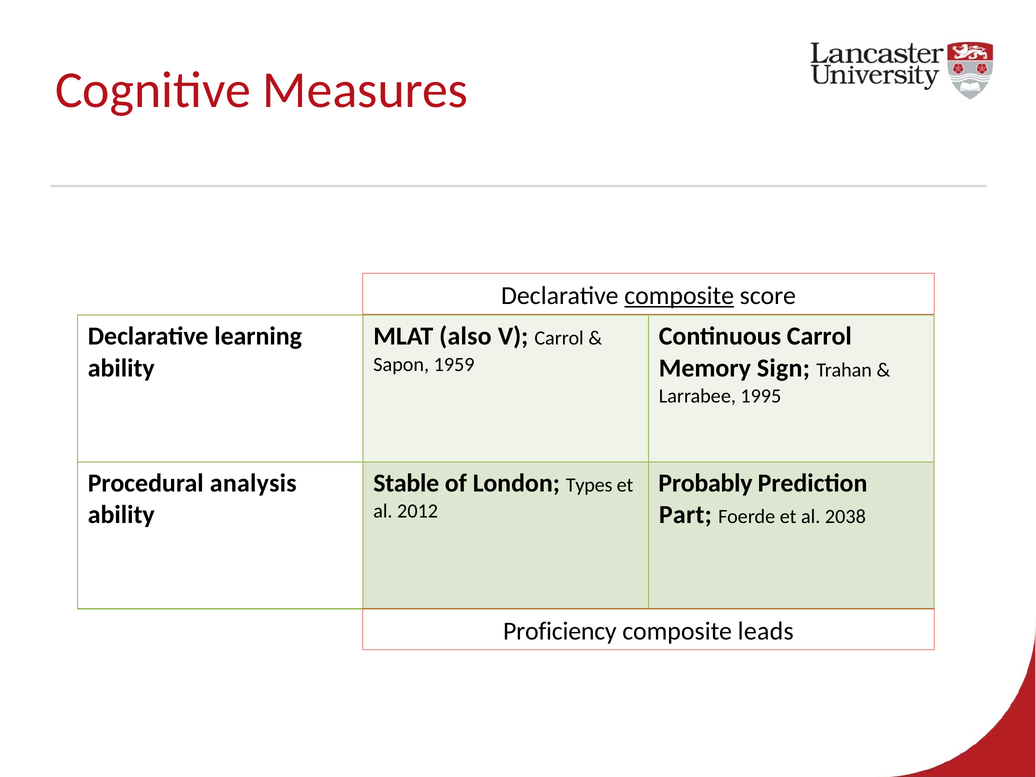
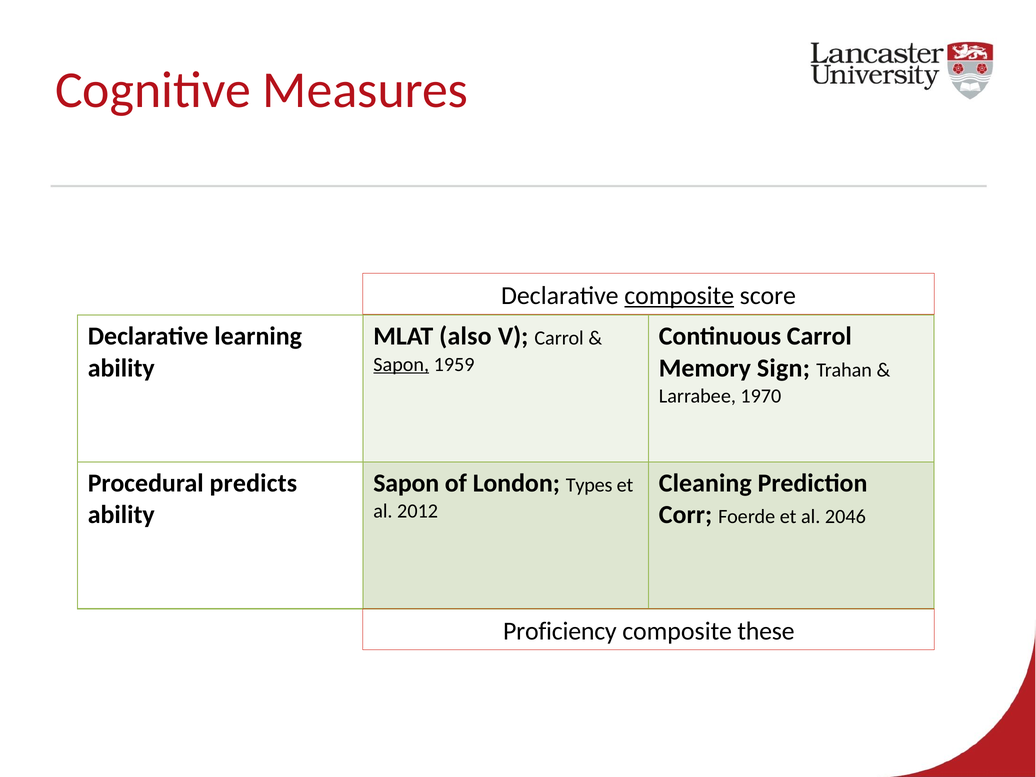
Sapon at (401, 364) underline: none -> present
1995: 1995 -> 1970
analysis: analysis -> predicts
Stable at (406, 483): Stable -> Sapon
Probably: Probably -> Cleaning
Part: Part -> Corr
2038: 2038 -> 2046
leads: leads -> these
